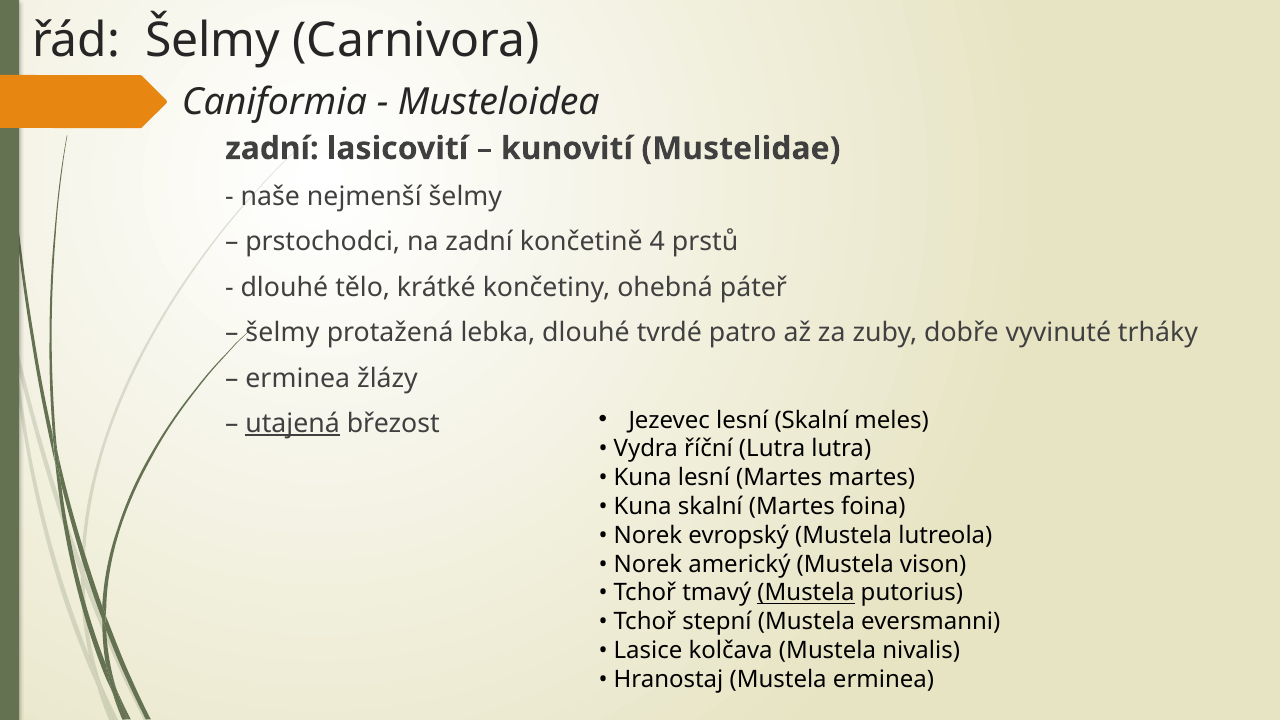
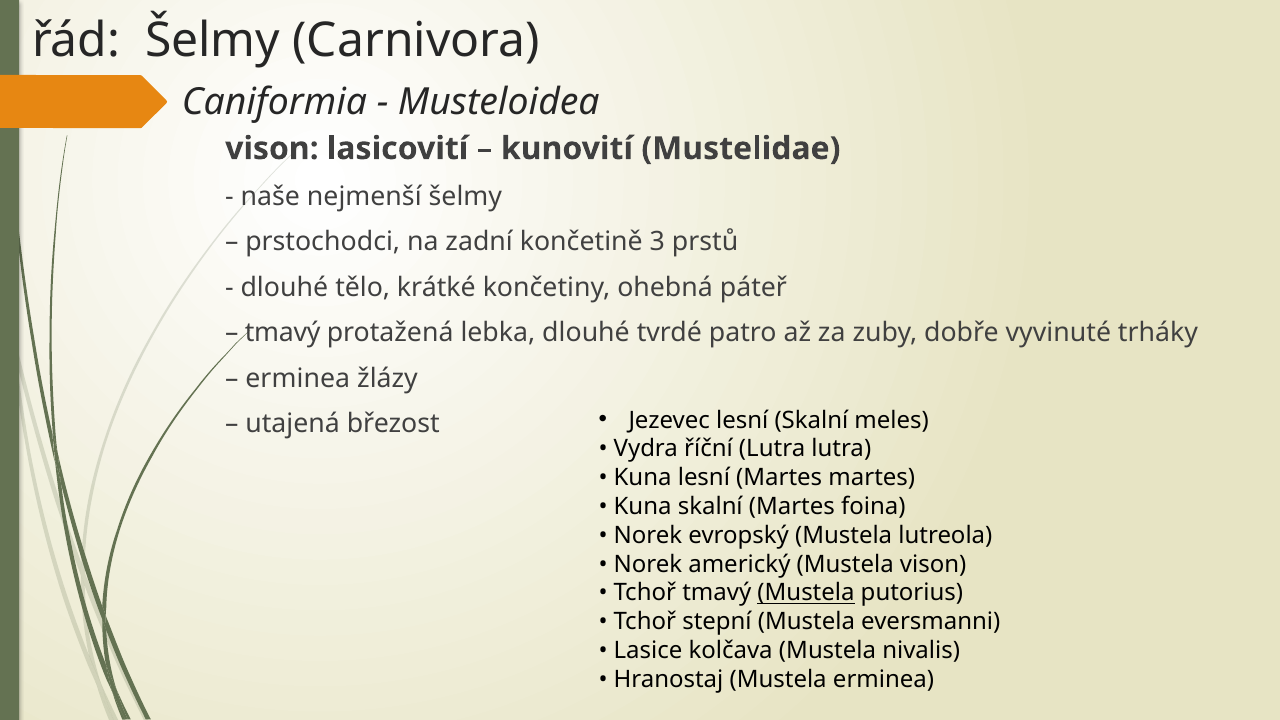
zadní at (272, 149): zadní -> vison
4: 4 -> 3
šelmy at (282, 333): šelmy -> tmavý
utajená underline: present -> none
